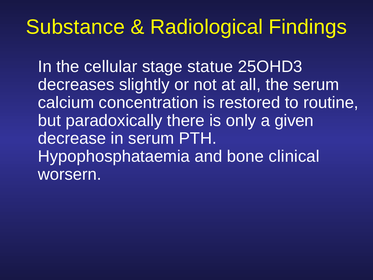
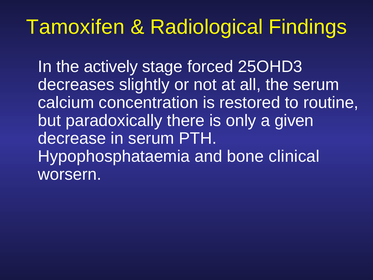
Substance: Substance -> Tamoxifen
cellular: cellular -> actively
statue: statue -> forced
